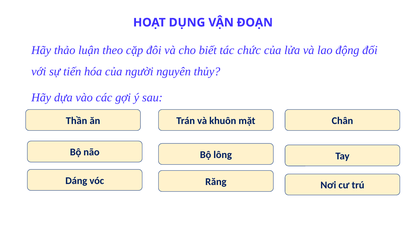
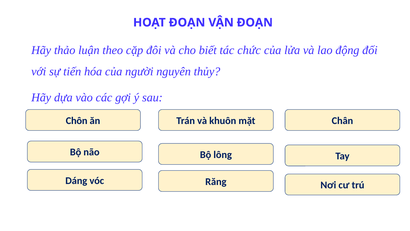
HOẠT DỤNG: DỤNG -> ĐOẠN
Thần: Thần -> Chôn
